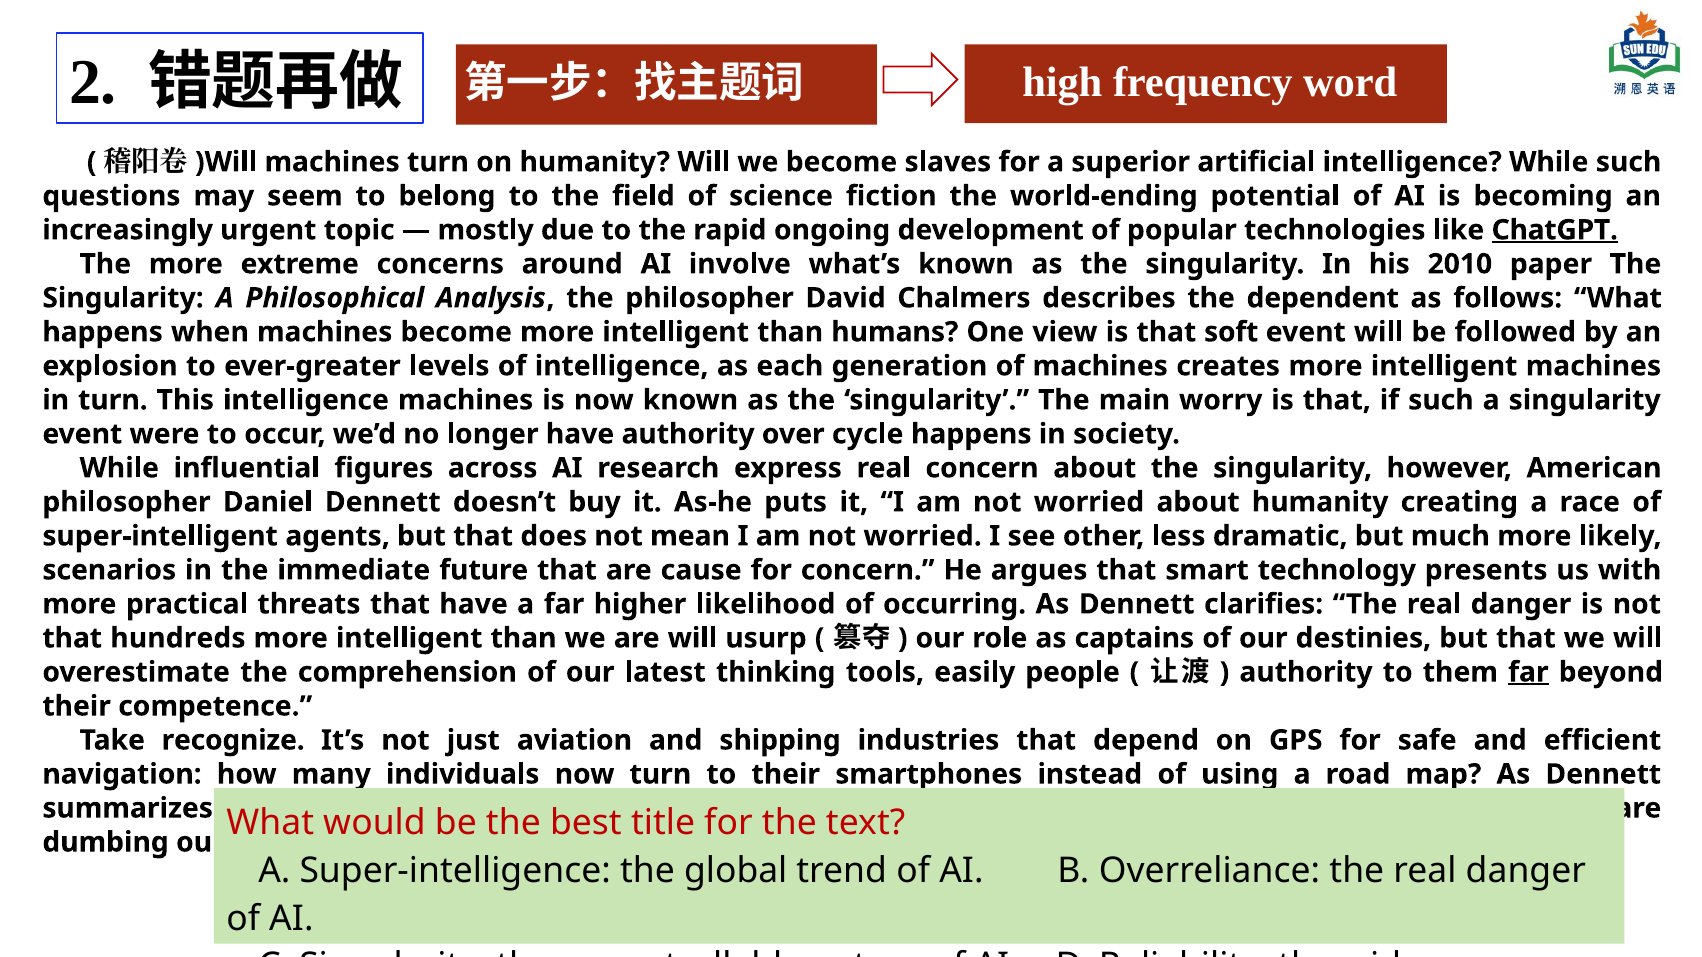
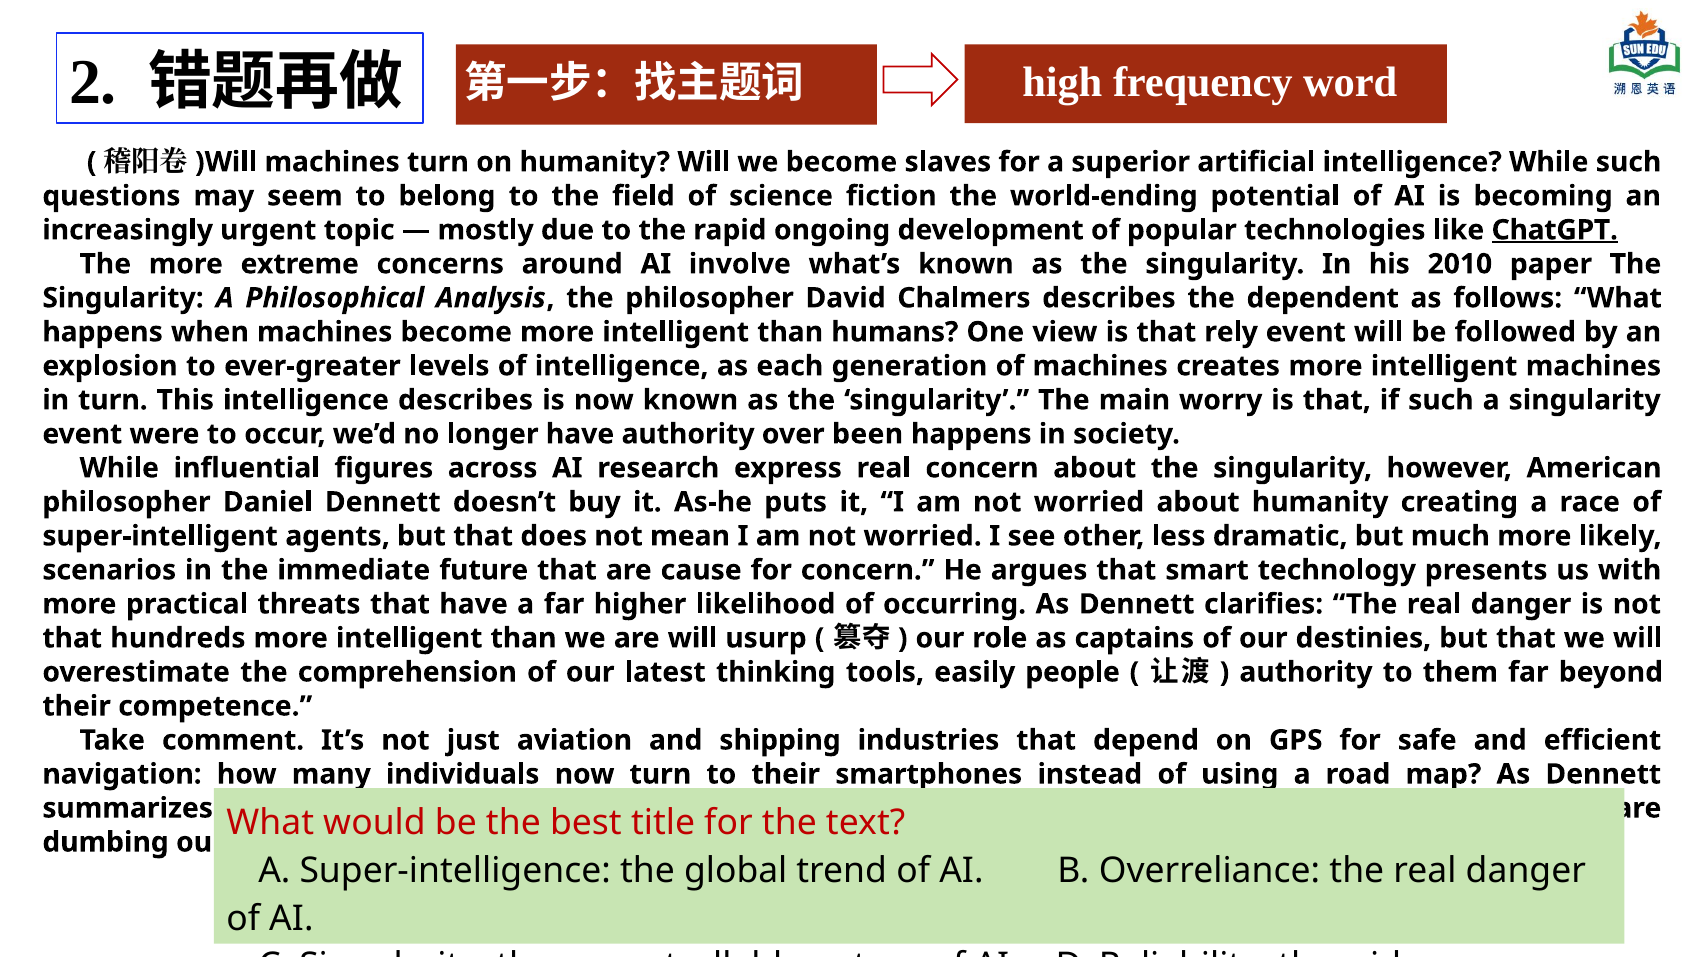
soft: soft -> rely
intelligence machines: machines -> describes
cycle: cycle -> been
far at (1528, 672) underline: present -> none
recognize: recognize -> comment
